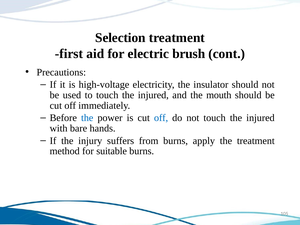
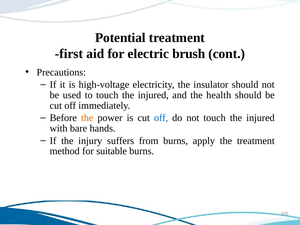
Selection: Selection -> Potential
mouth: mouth -> health
the at (87, 118) colour: blue -> orange
